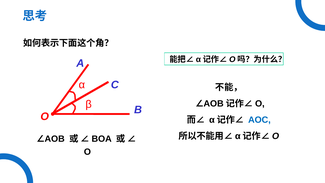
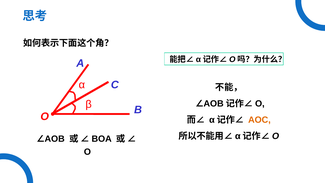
AOC colour: blue -> orange
